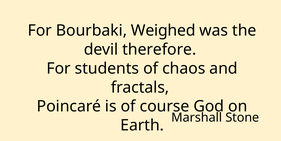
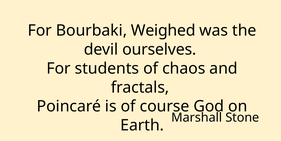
therefore: therefore -> ourselves
